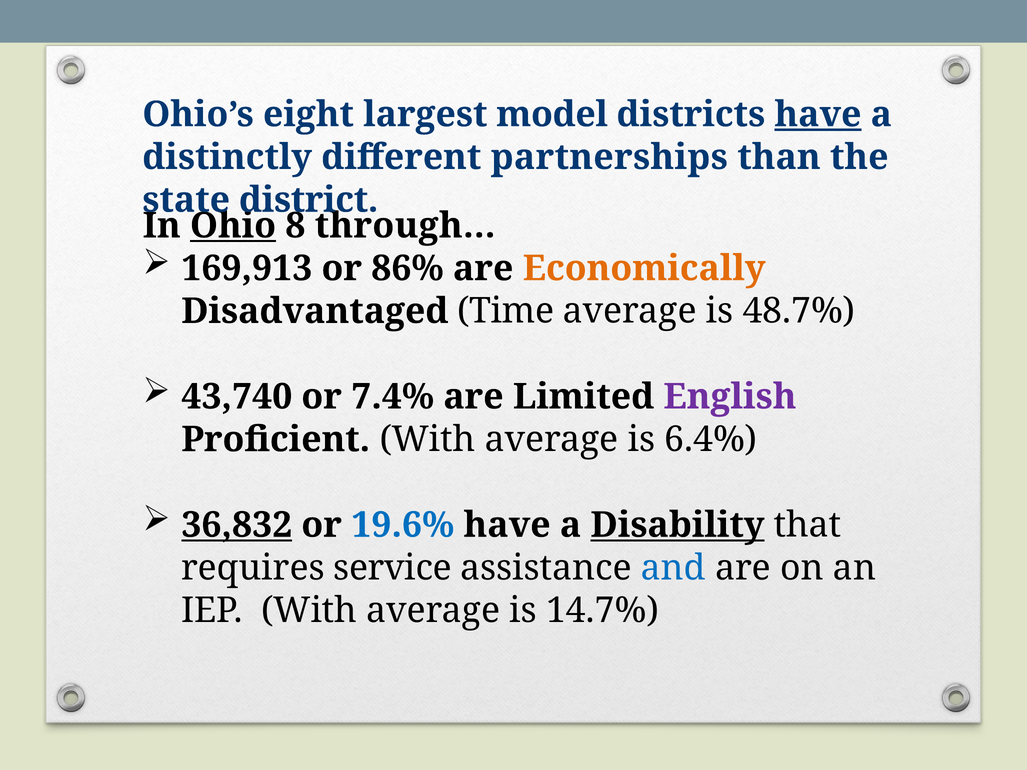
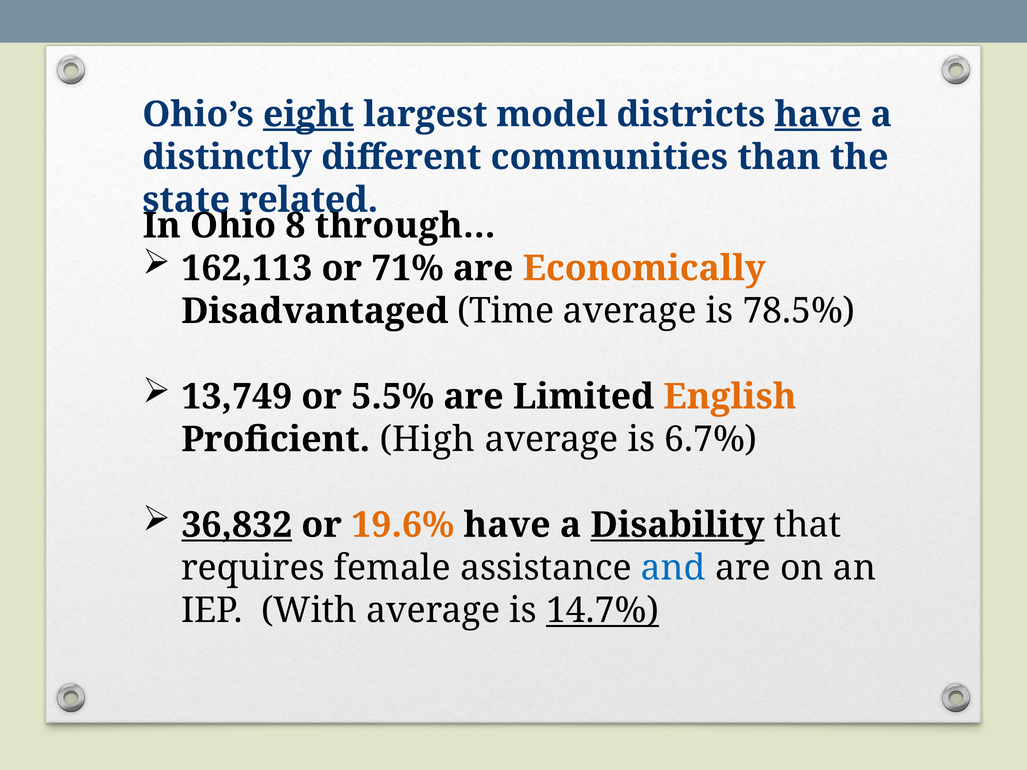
eight underline: none -> present
partnerships: partnerships -> communities
district: district -> related
Ohio underline: present -> none
169,913: 169,913 -> 162,113
86%: 86% -> 71%
48.7%: 48.7% -> 78.5%
43,740: 43,740 -> 13,749
7.4%: 7.4% -> 5.5%
English colour: purple -> orange
Proficient With: With -> High
6.4%: 6.4% -> 6.7%
19.6% colour: blue -> orange
service: service -> female
14.7% underline: none -> present
